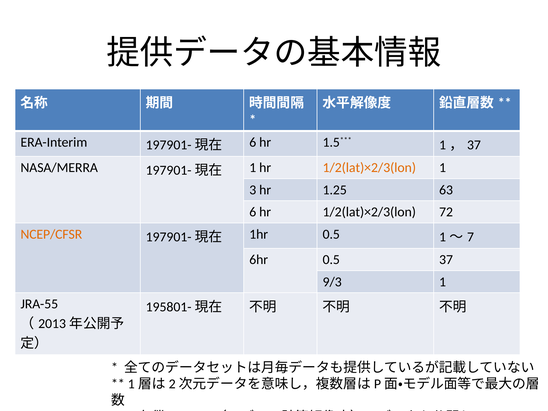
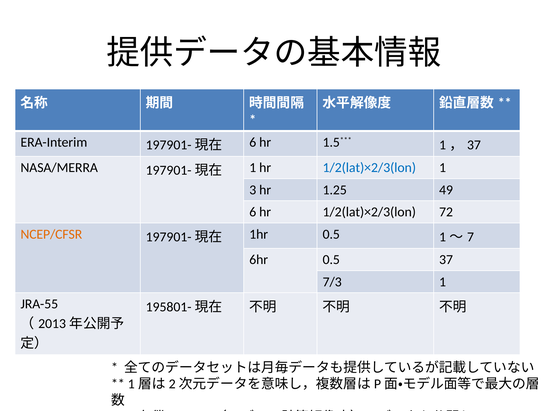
1/2(lat)×2/3(lon at (369, 168) colour: orange -> blue
63: 63 -> 49
9/3: 9/3 -> 7/3
